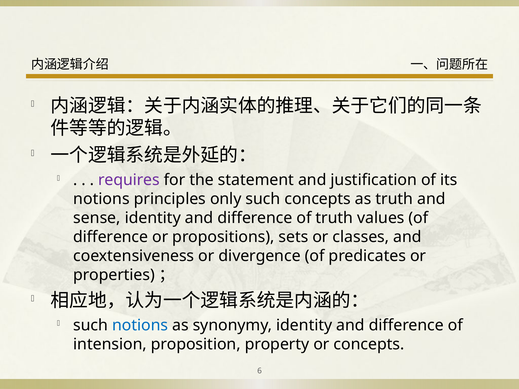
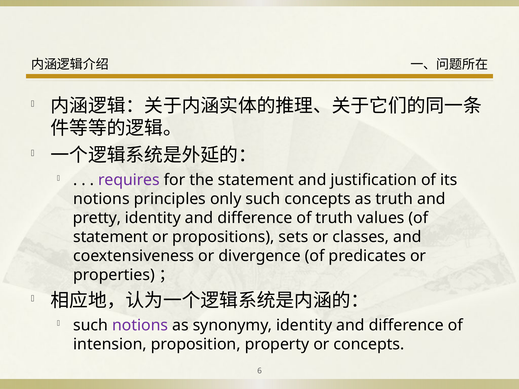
sense: sense -> pretty
difference at (111, 237): difference -> statement
notions at (140, 325) colour: blue -> purple
